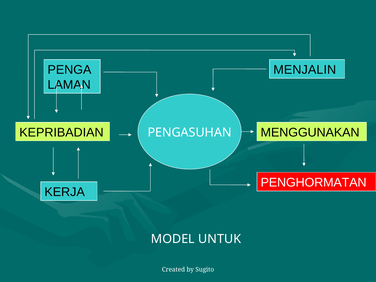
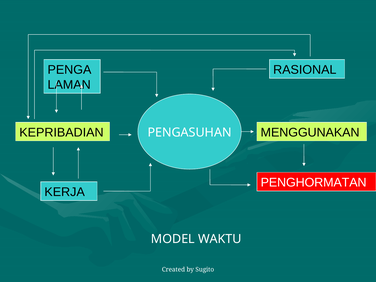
MENJALIN: MENJALIN -> RASIONAL
UNTUK: UNTUK -> WAKTU
